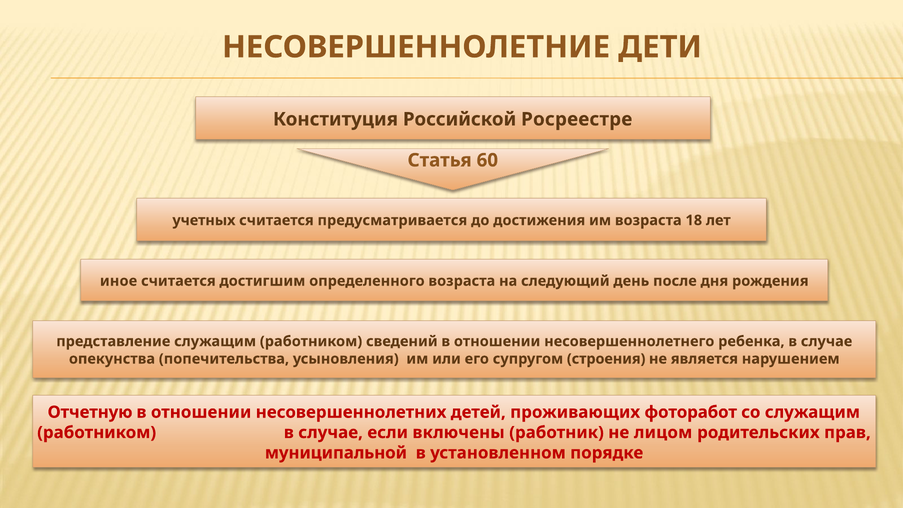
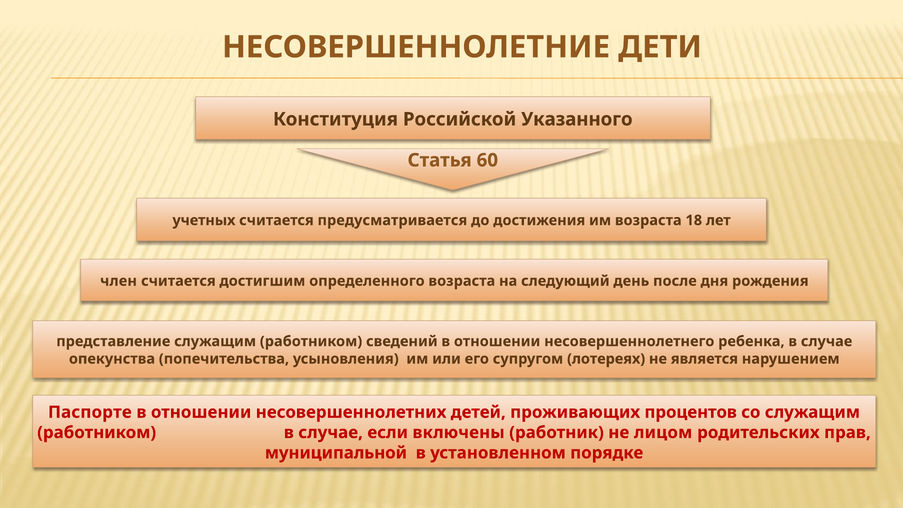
Росреестре: Росреестре -> Указанного
иное: иное -> член
строения: строения -> лотереях
Отчетную: Отчетную -> Паспорте
фоторабот: фоторабот -> процентов
